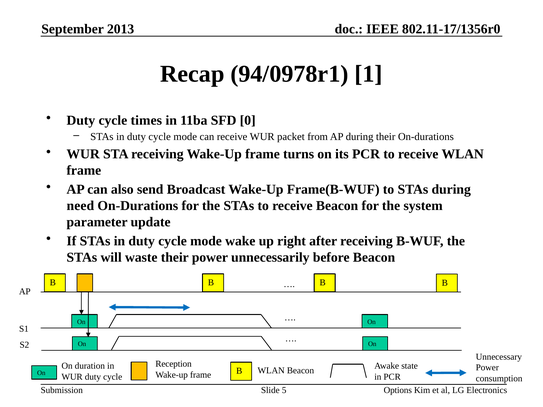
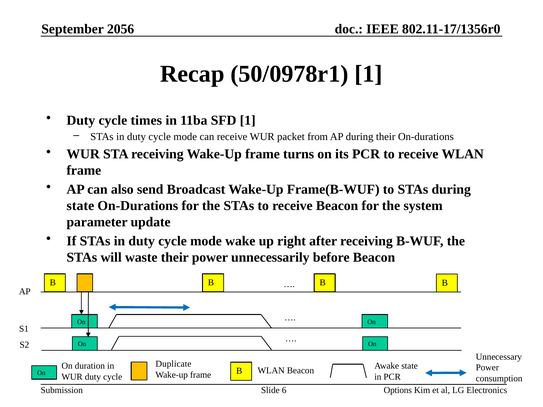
2013: 2013 -> 2056
94/0978r1: 94/0978r1 -> 50/0978r1
SFD 0: 0 -> 1
need at (80, 206): need -> state
Reception: Reception -> Duplicate
5: 5 -> 6
